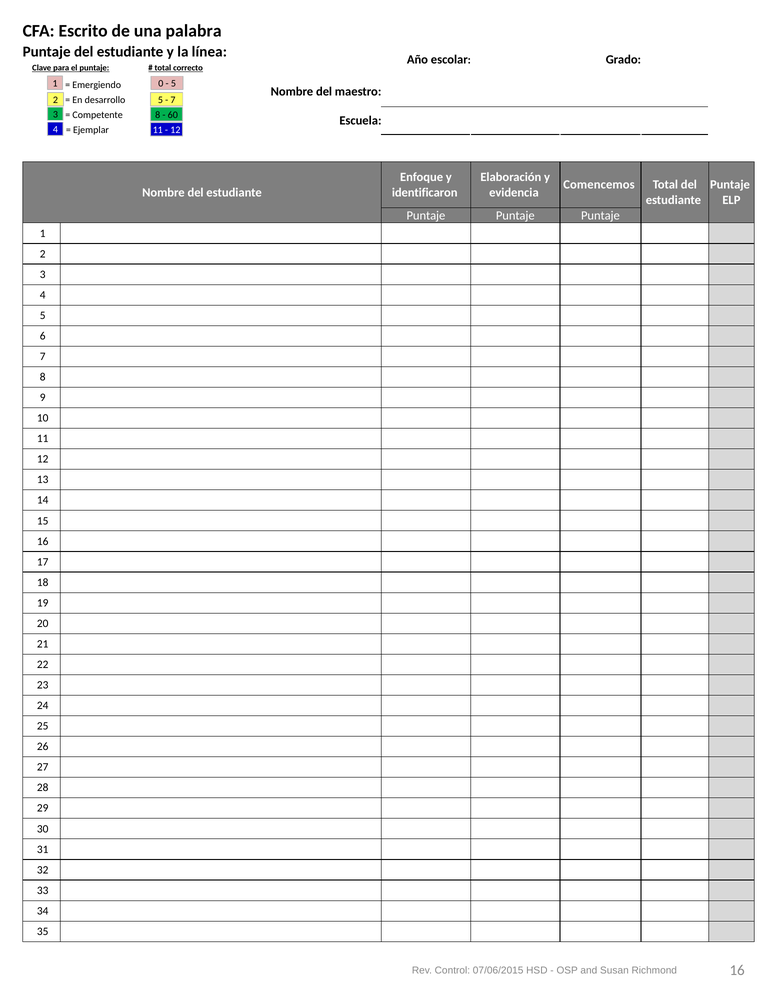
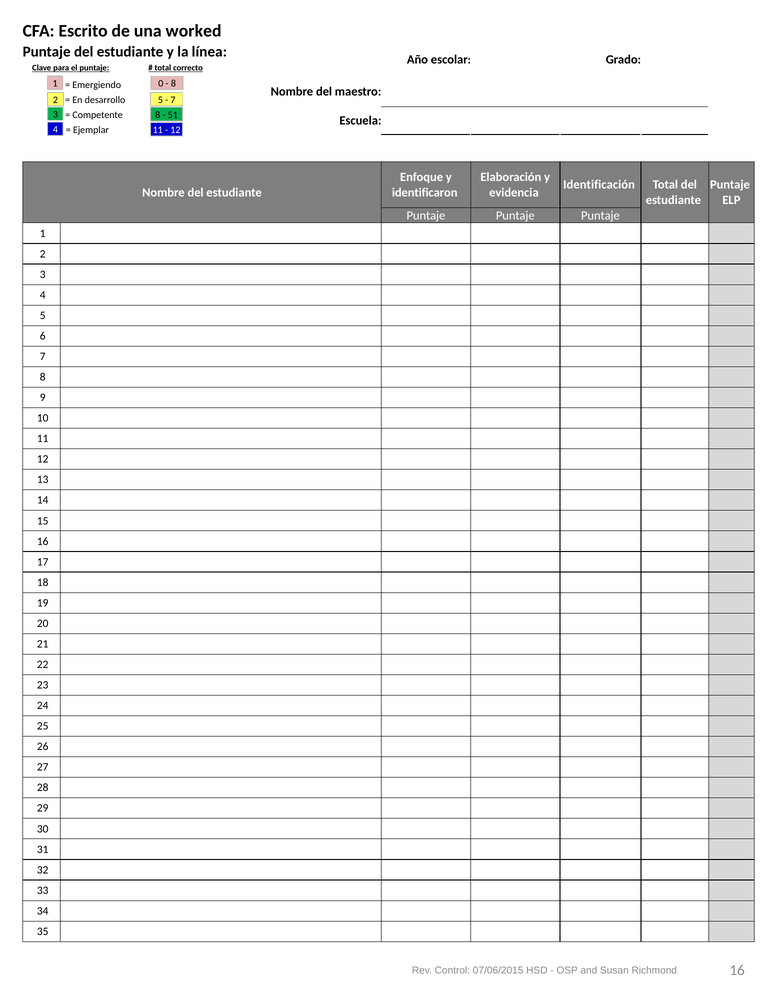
palabra: palabra -> worked
5 at (173, 84): 5 -> 8
60: 60 -> 51
Comencemos: Comencemos -> Identificación
